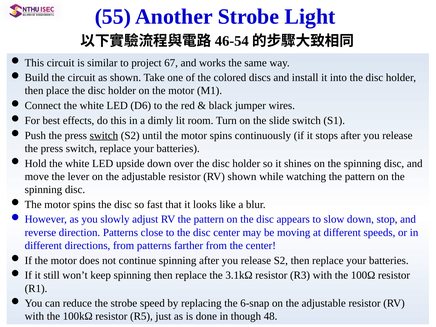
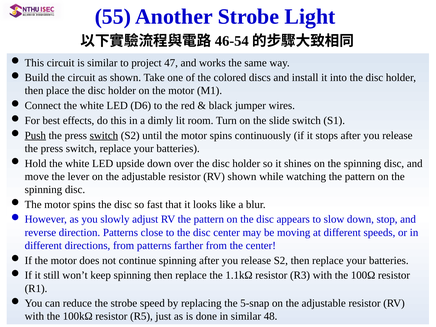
67: 67 -> 47
Push underline: none -> present
3.1kΩ: 3.1kΩ -> 1.1kΩ
6-snap: 6-snap -> 5-snap
in though: though -> similar
